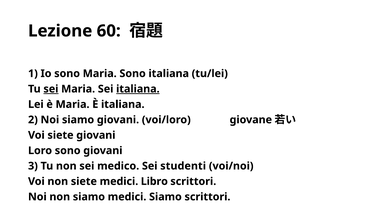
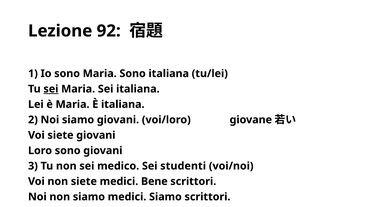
60: 60 -> 92
italiana at (138, 89) underline: present -> none
Libro: Libro -> Bene
